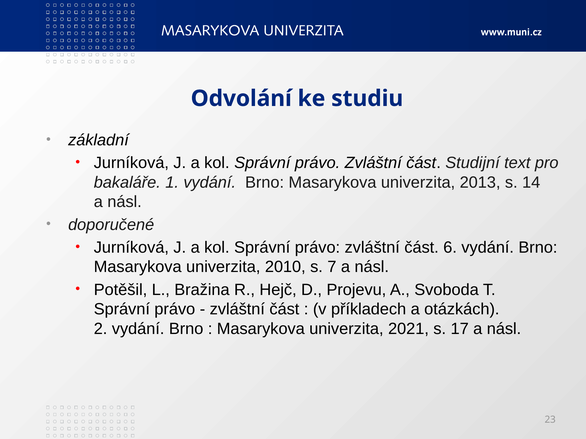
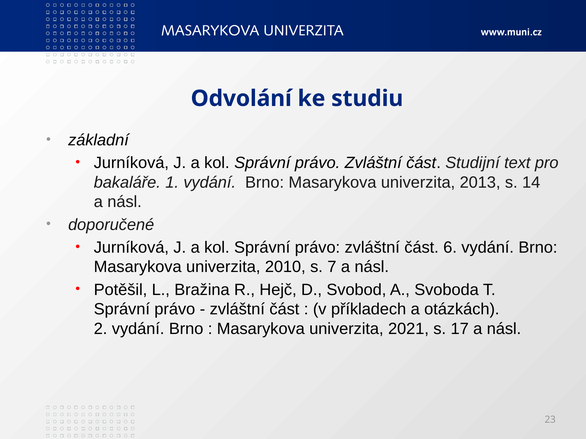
Projevu: Projevu -> Svobod
